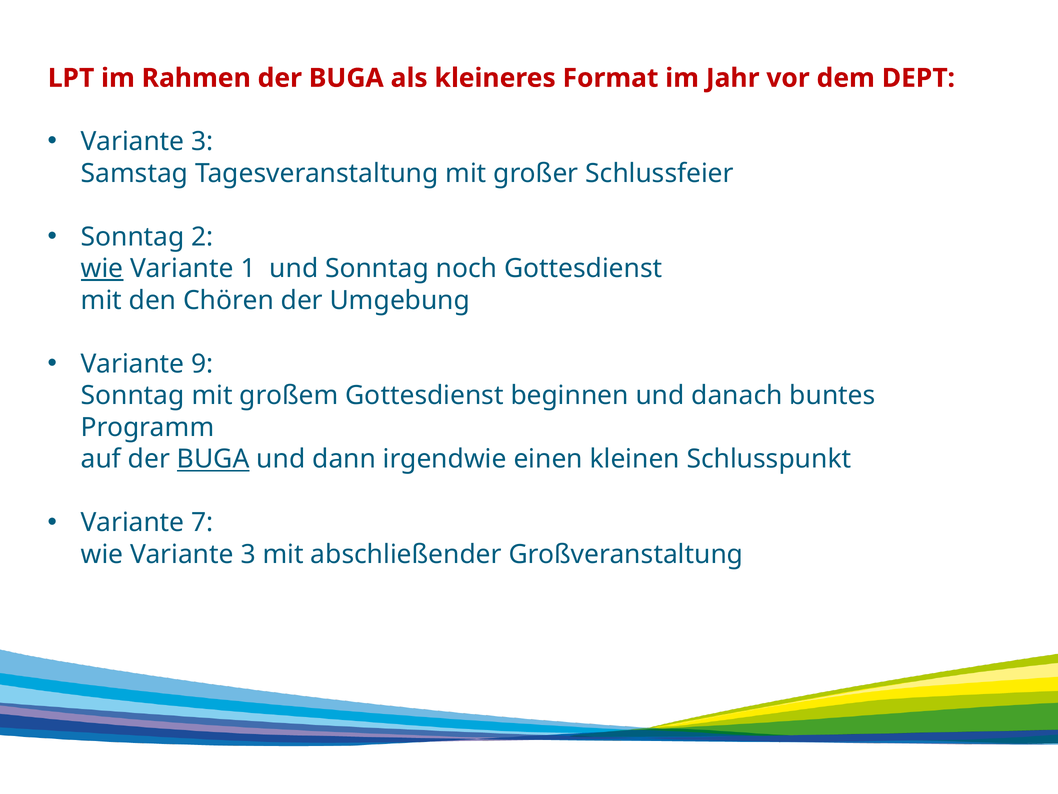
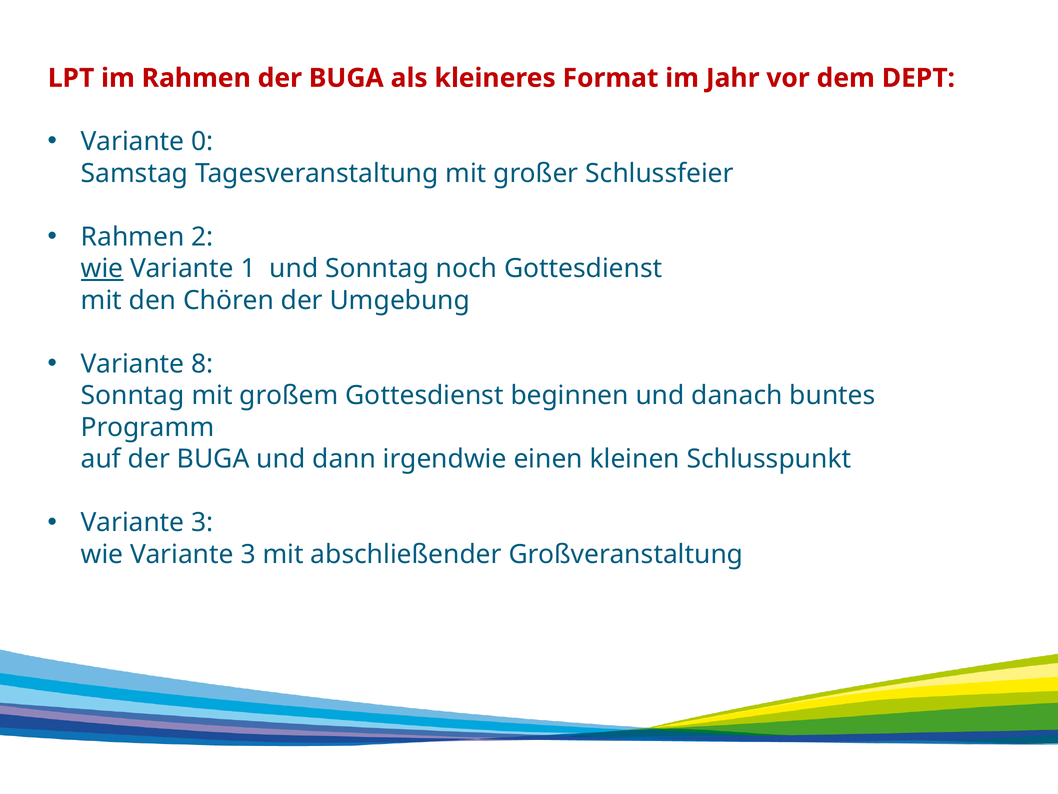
3 at (202, 142): 3 -> 0
Sonntag at (133, 237): Sonntag -> Rahmen
9: 9 -> 8
BUGA at (213, 459) underline: present -> none
7 at (202, 522): 7 -> 3
